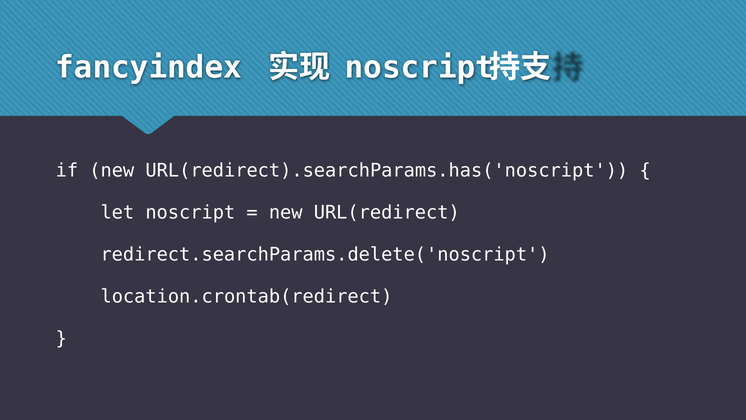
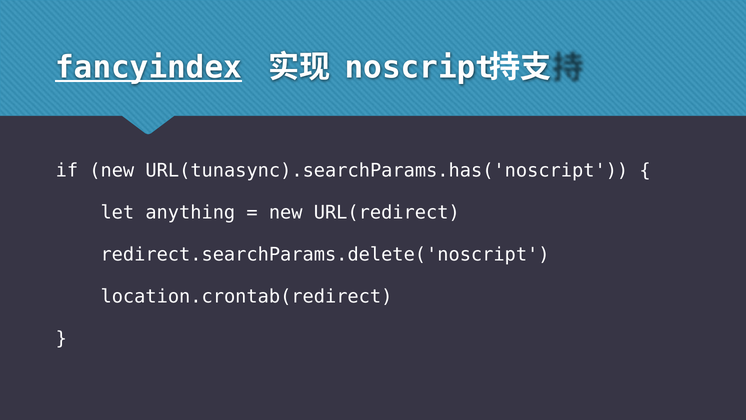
fancyindex underline: none -> present
URL(redirect).searchParams.has('noscript: URL(redirect).searchParams.has('noscript -> URL(tunasync).searchParams.has('noscript
let noscript: noscript -> anything
